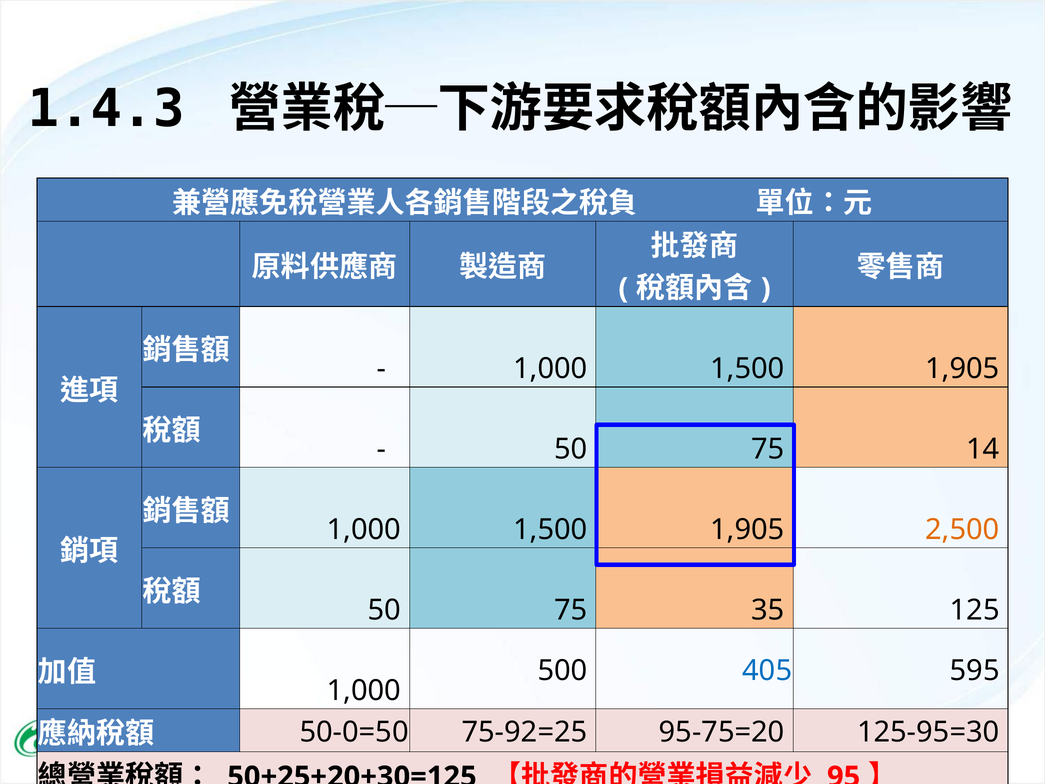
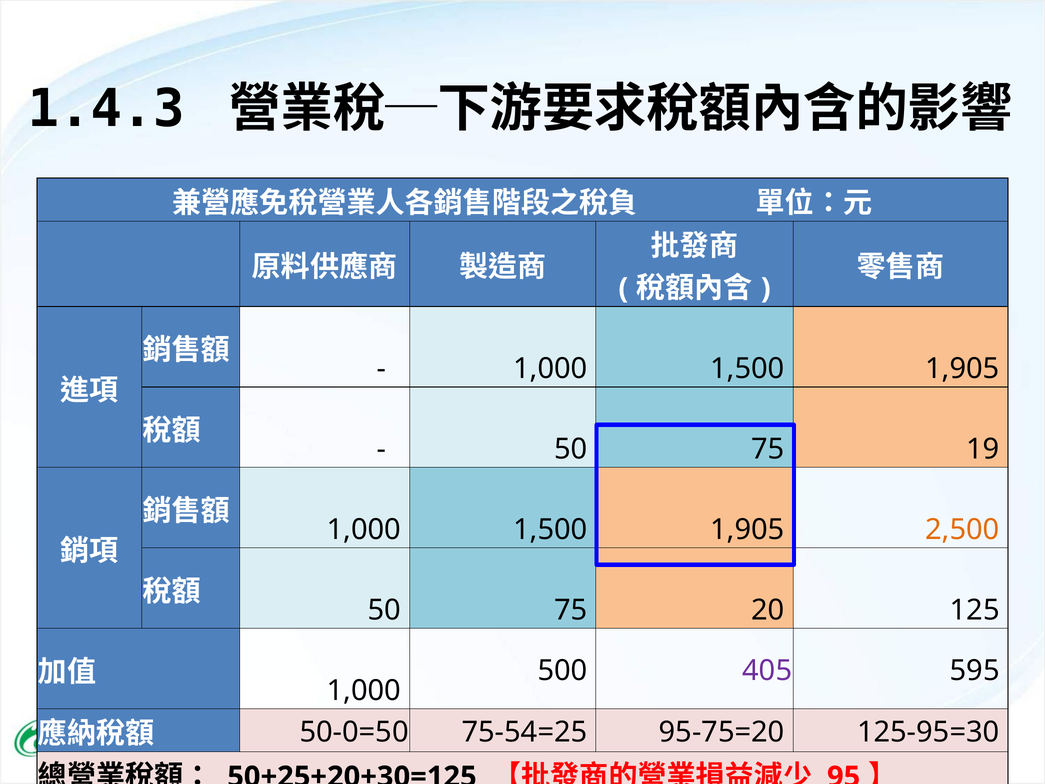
14: 14 -> 19
35: 35 -> 20
405 colour: blue -> purple
75-92=25: 75-92=25 -> 75-54=25
